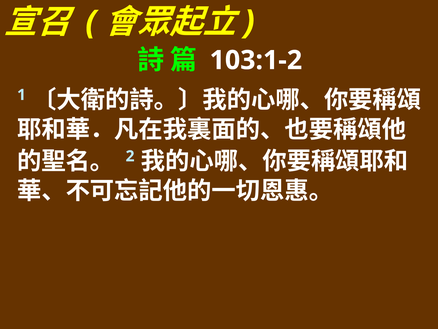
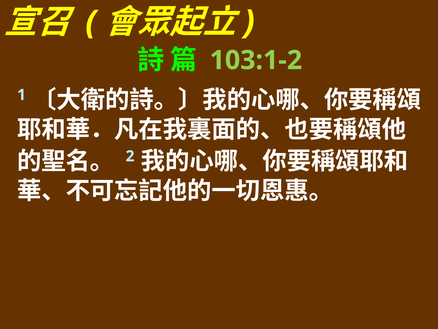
103:1-2 colour: white -> light green
